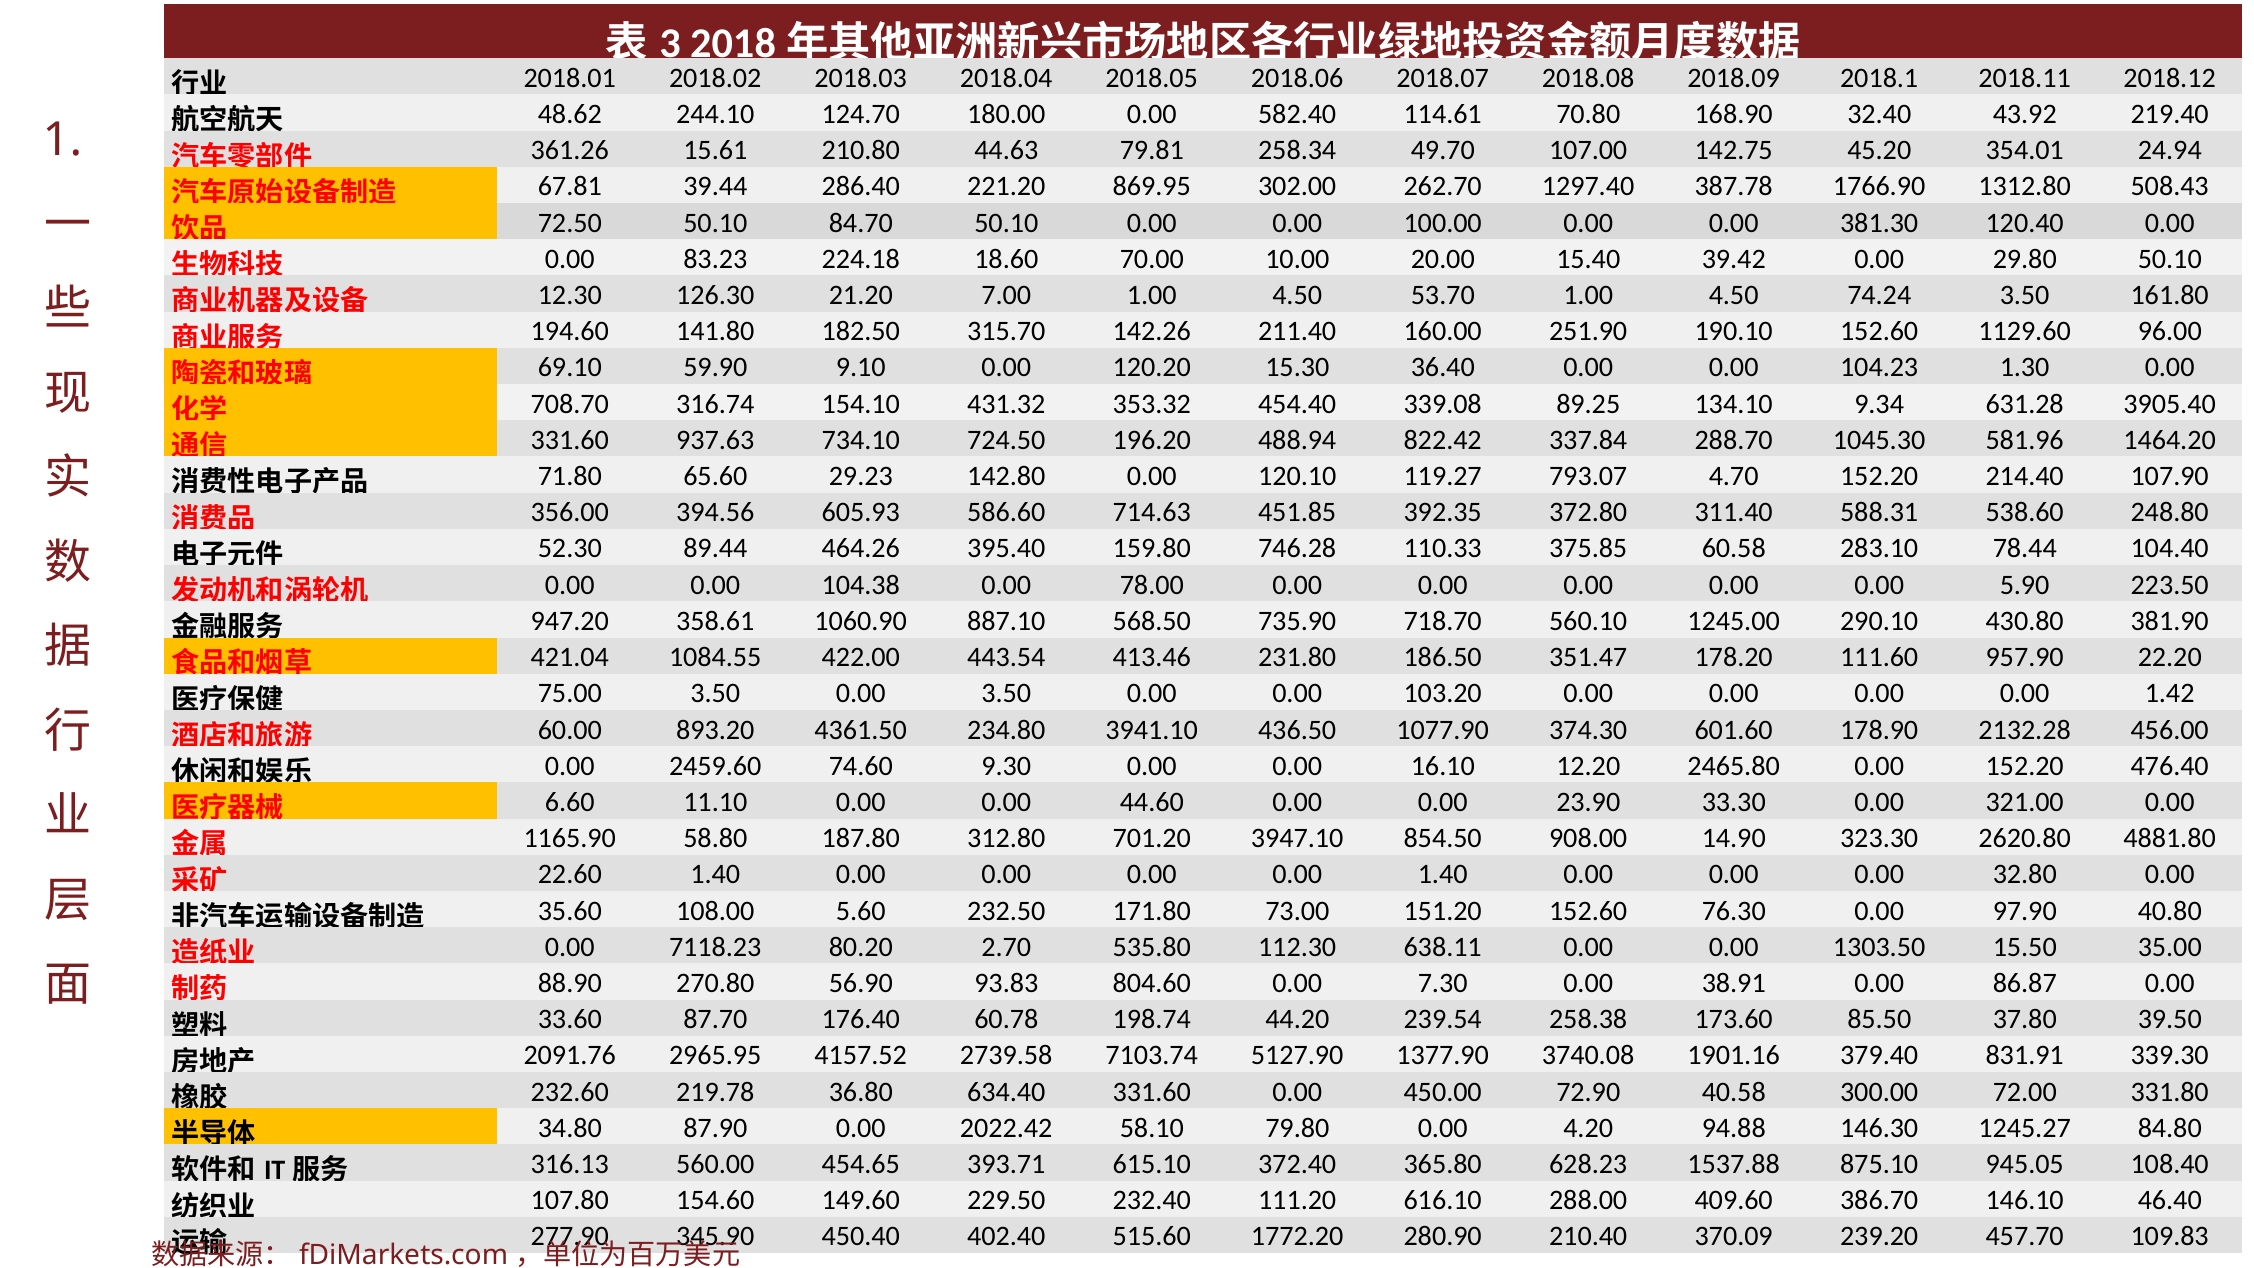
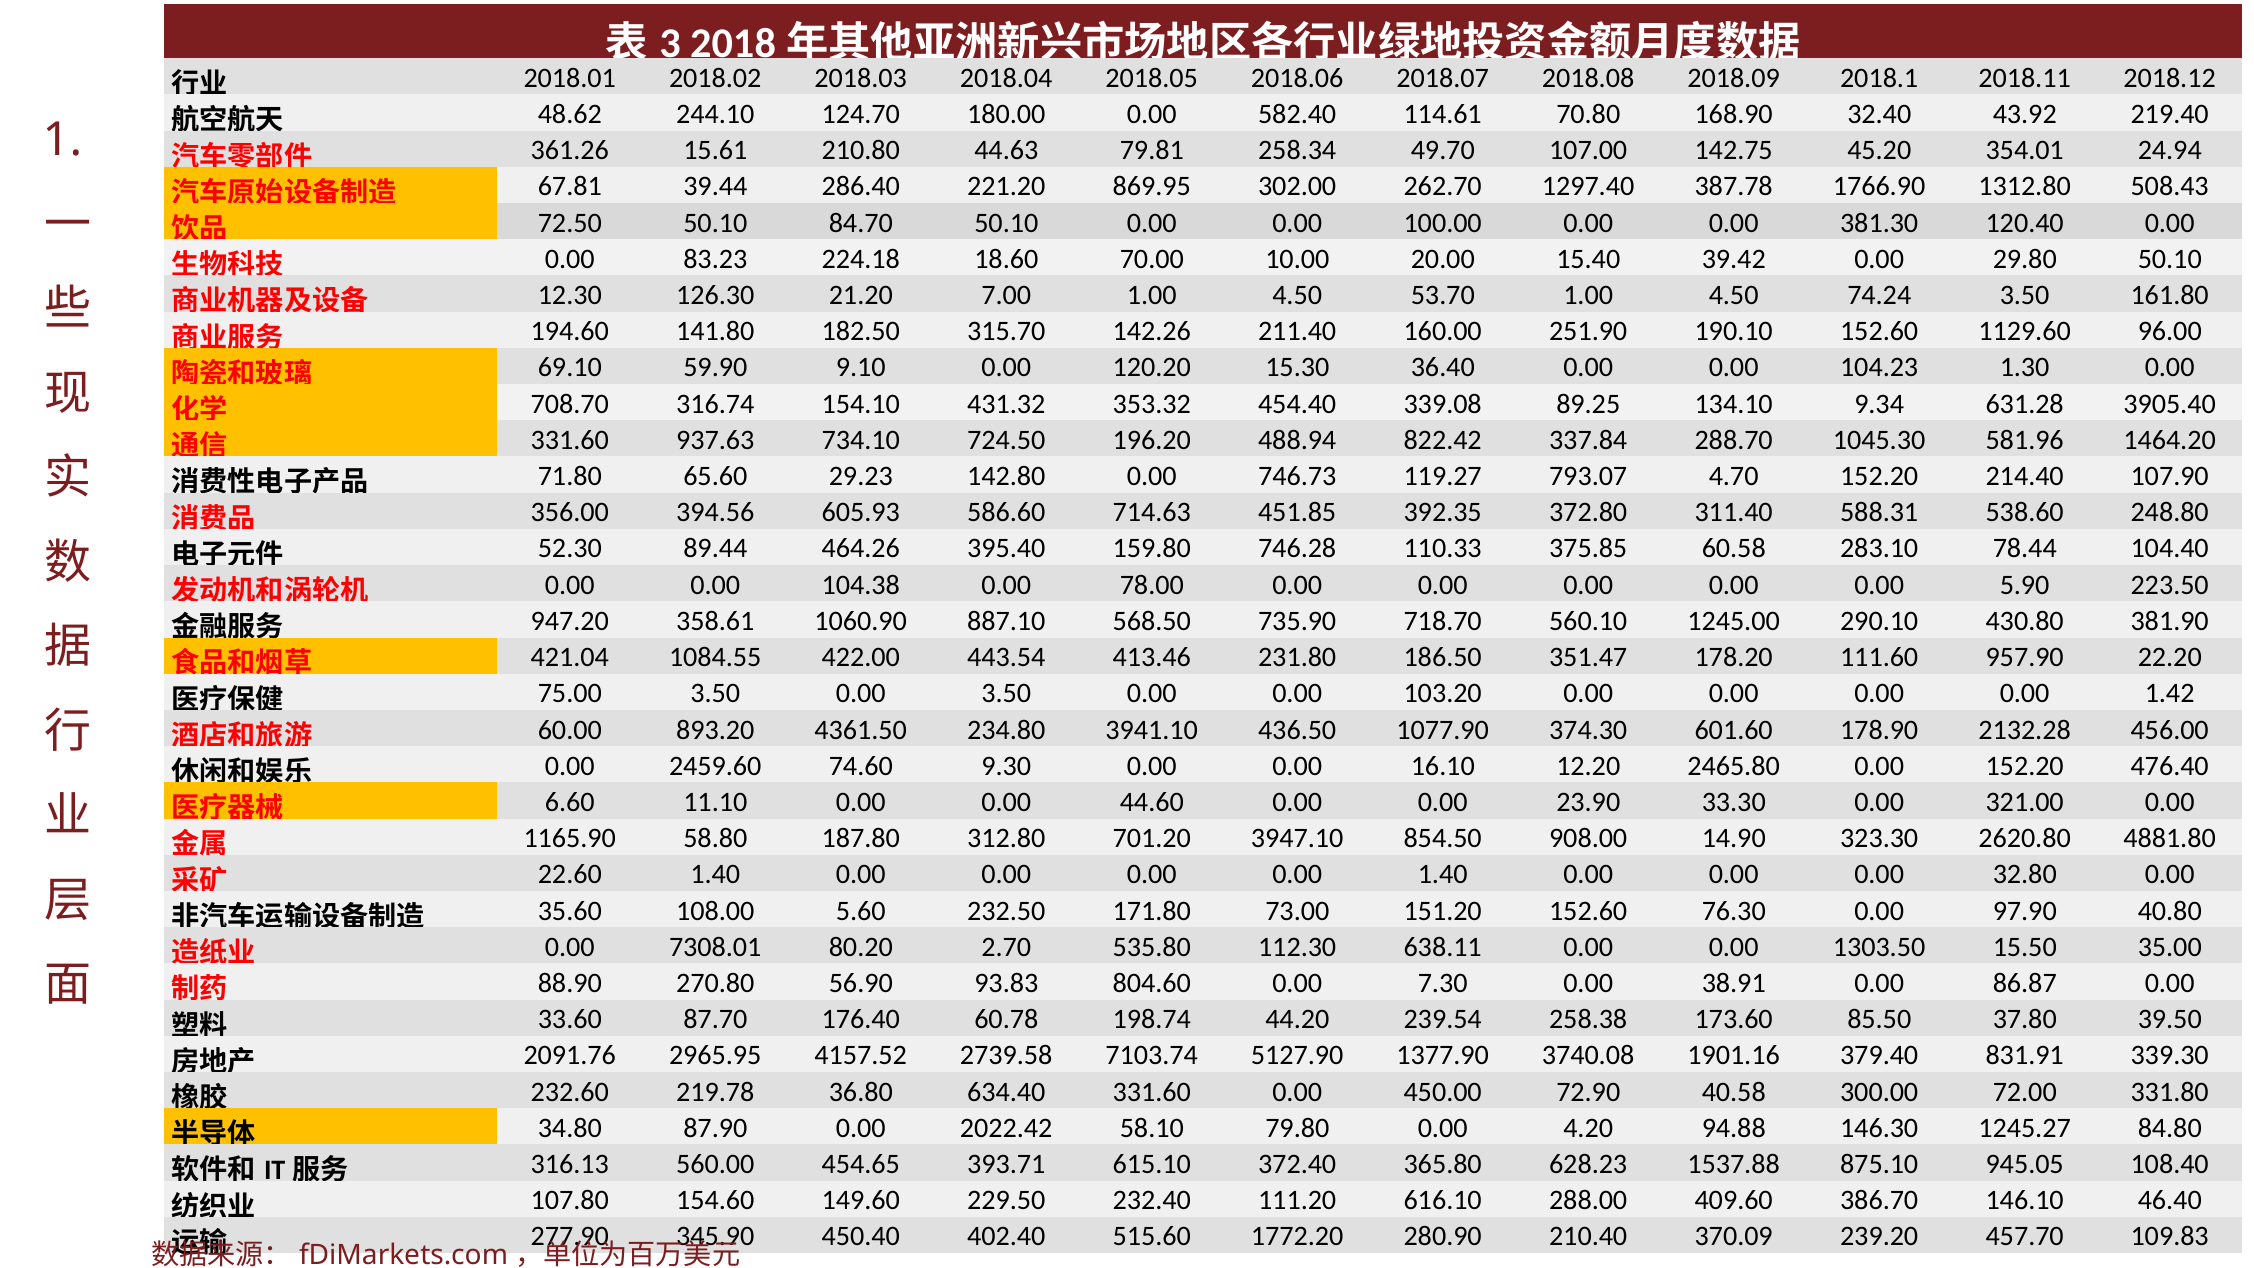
120.10: 120.10 -> 746.73
7118.23: 7118.23 -> 7308.01
